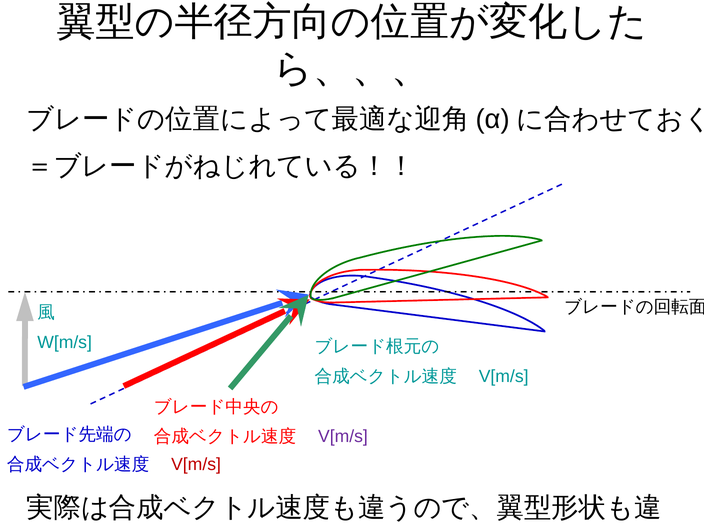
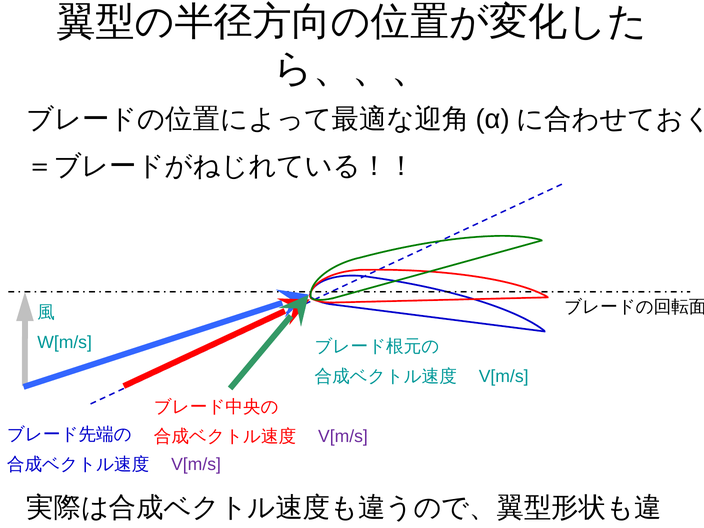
V[m/s at (196, 464) colour: red -> purple
